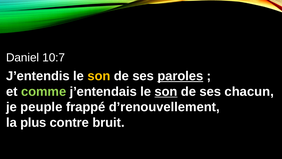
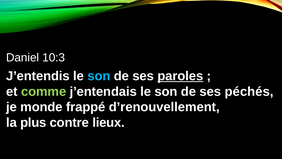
10:7: 10:7 -> 10:3
son at (99, 76) colour: yellow -> light blue
son at (166, 91) underline: present -> none
chacun: chacun -> péchés
peuple: peuple -> monde
bruit: bruit -> lieux
